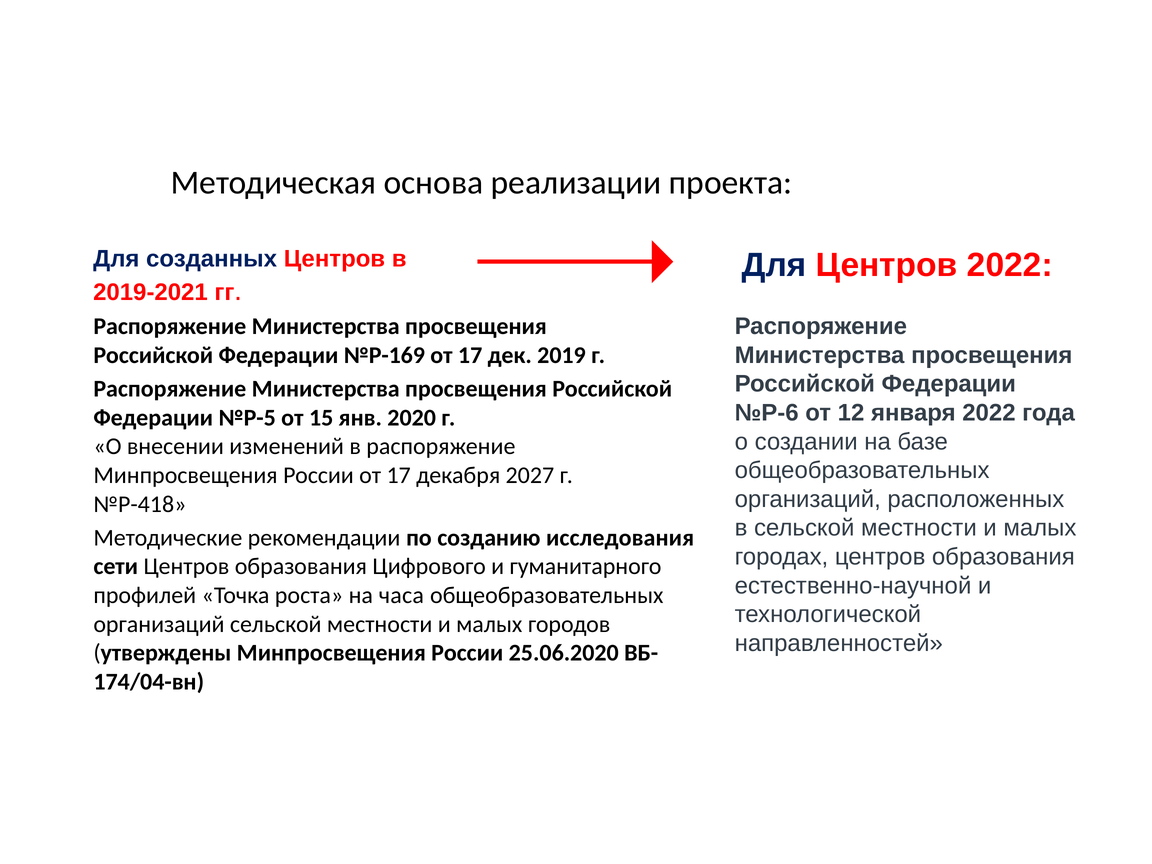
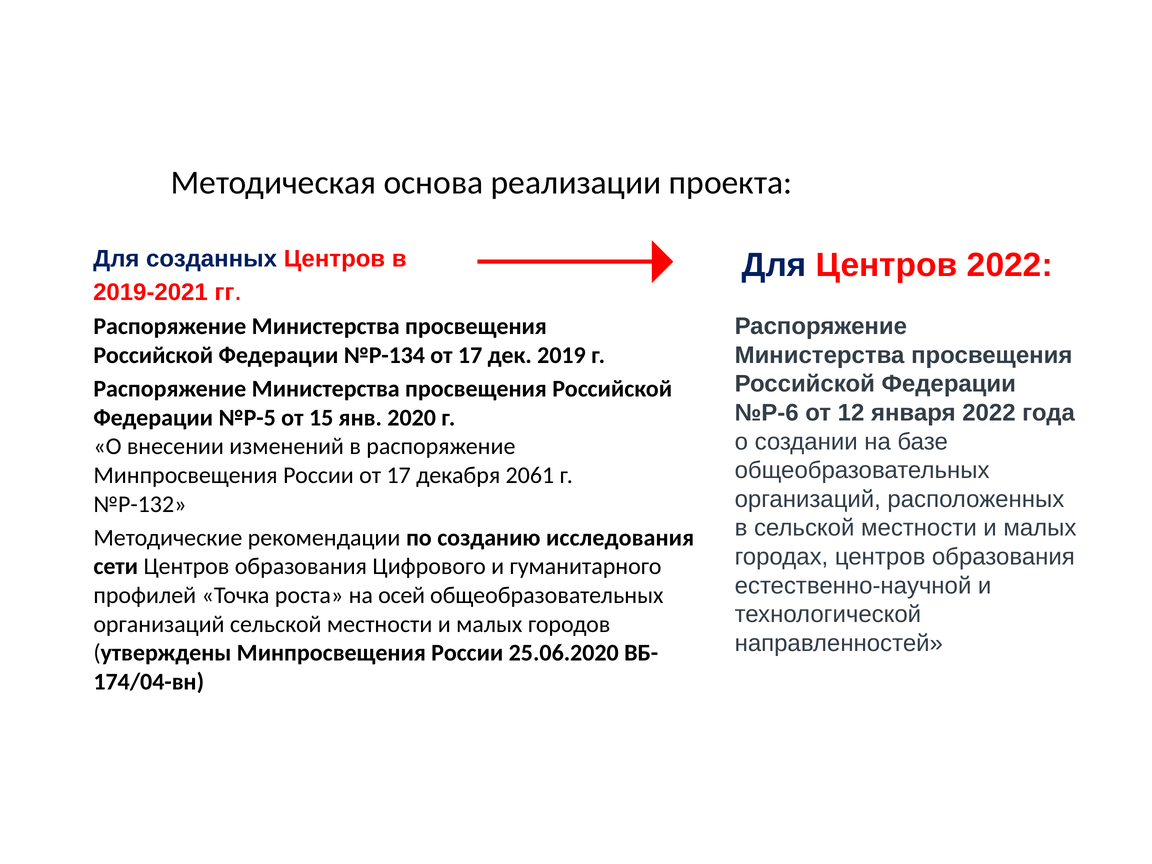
№P-169: №P-169 -> №P-134
2027: 2027 -> 2061
№Р-418: №Р-418 -> №Р-132
часа: часа -> осей
